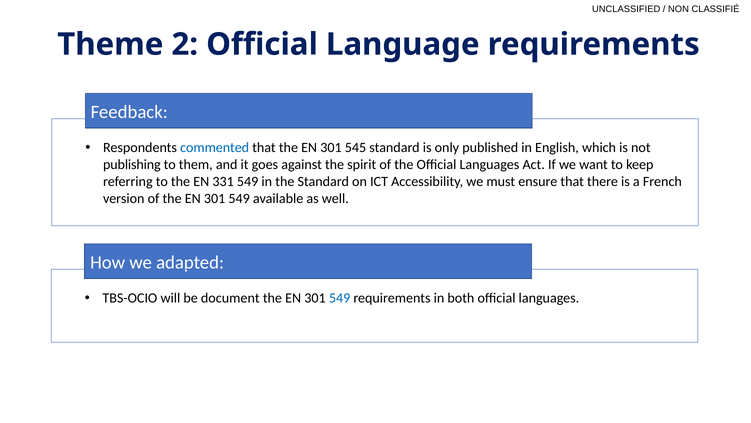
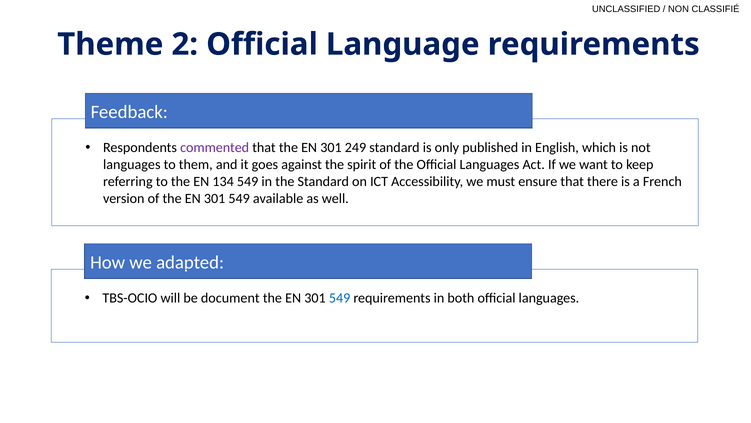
commented colour: blue -> purple
545: 545 -> 249
publishing at (132, 164): publishing -> languages
331: 331 -> 134
